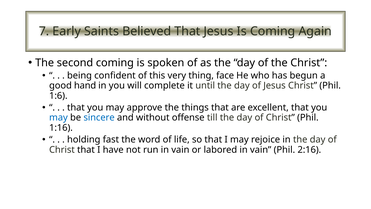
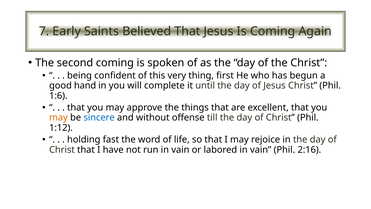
face: face -> first
may at (58, 117) colour: blue -> orange
1:16: 1:16 -> 1:12
